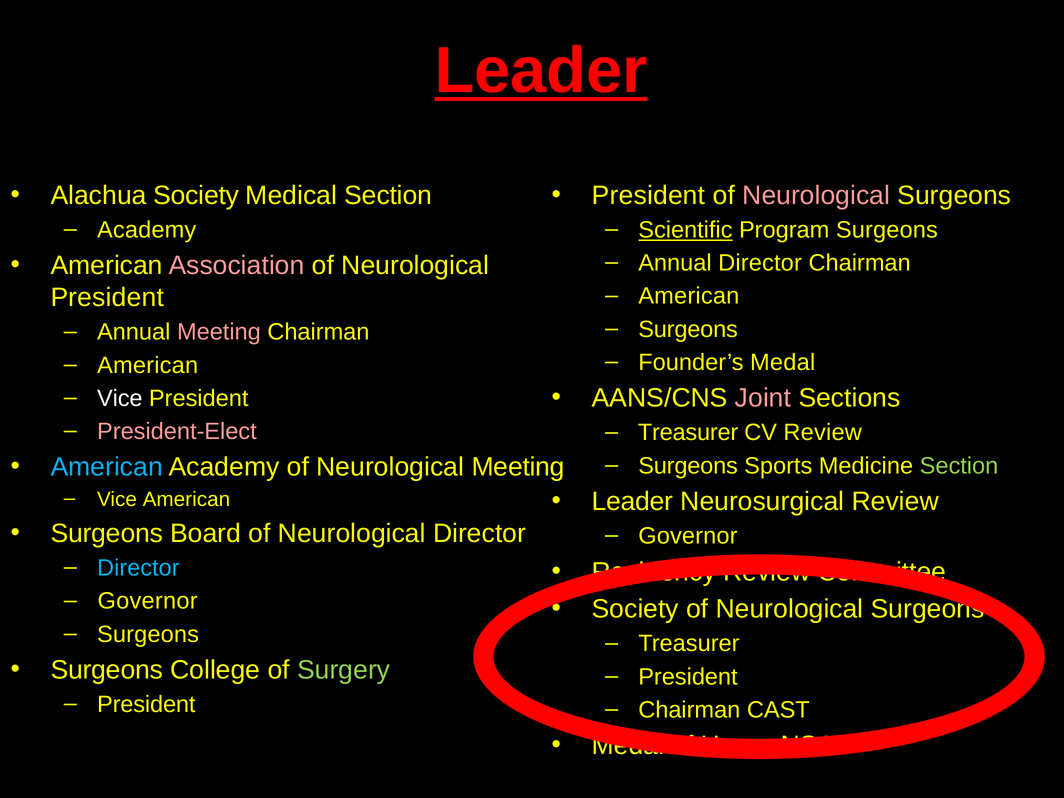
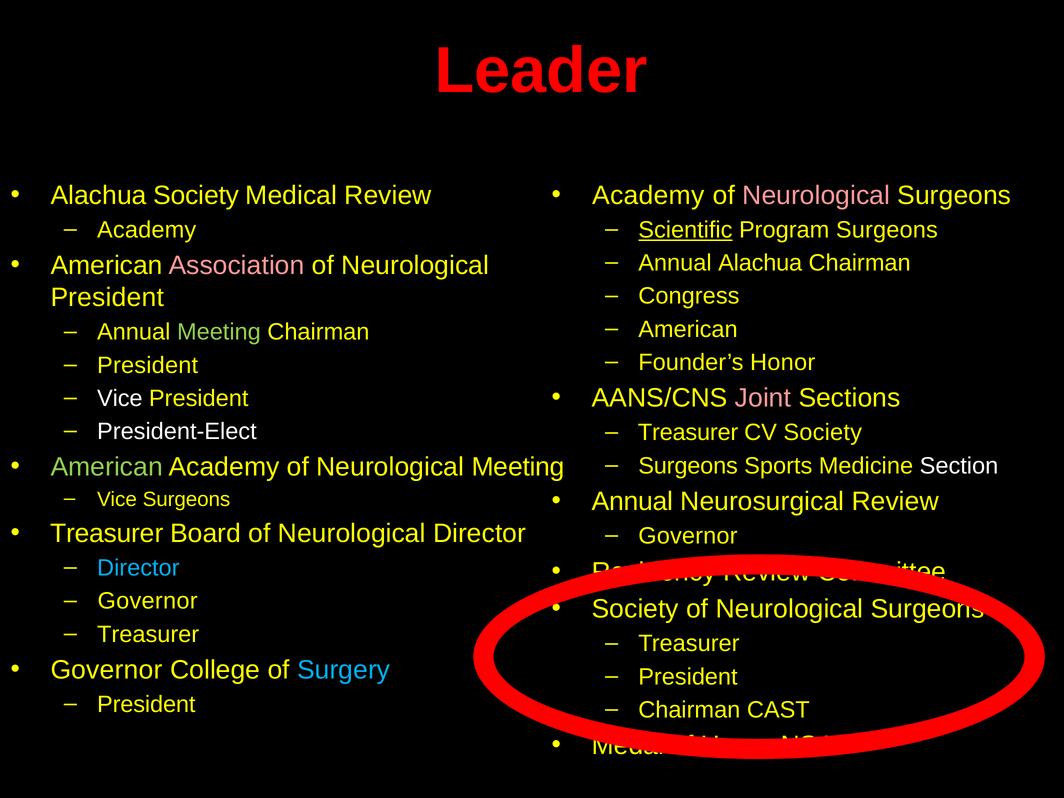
Leader at (541, 71) underline: present -> none
Medical Section: Section -> Review
President at (649, 195): President -> Academy
Annual Director: Director -> Alachua
American at (689, 296): American -> Congress
Surgeons at (688, 329): Surgeons -> American
Meeting at (219, 332) colour: pink -> light green
Founder’s Medal: Medal -> Honor
American at (148, 365): American -> President
President-Elect colour: pink -> white
CV Review: Review -> Society
American at (107, 467) colour: light blue -> light green
Section at (959, 466) colour: light green -> white
Leader at (633, 501): Leader -> Annual
Vice American: American -> Surgeons
Surgeons at (107, 533): Surgeons -> Treasurer
Surgeons at (148, 634): Surgeons -> Treasurer
Surgeons at (107, 670): Surgeons -> Governor
Surgery colour: light green -> light blue
